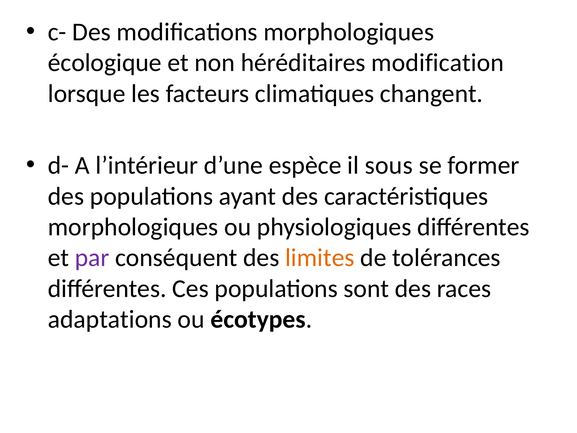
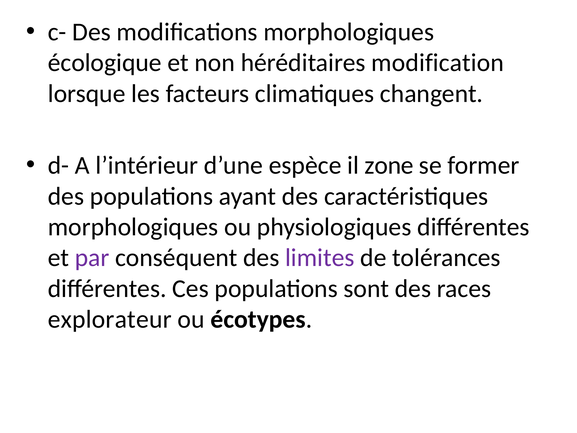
sous: sous -> zone
limites colour: orange -> purple
adaptations: adaptations -> explorateur
